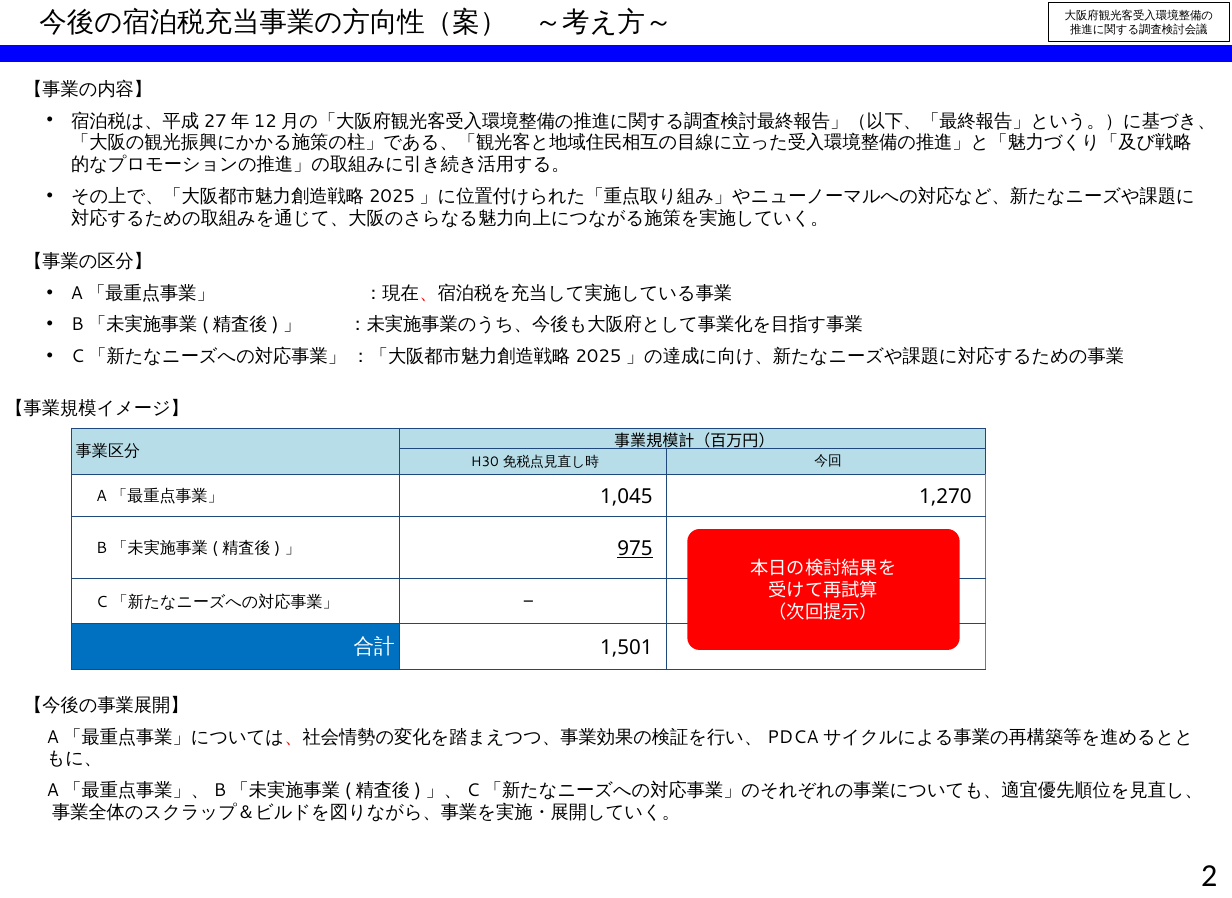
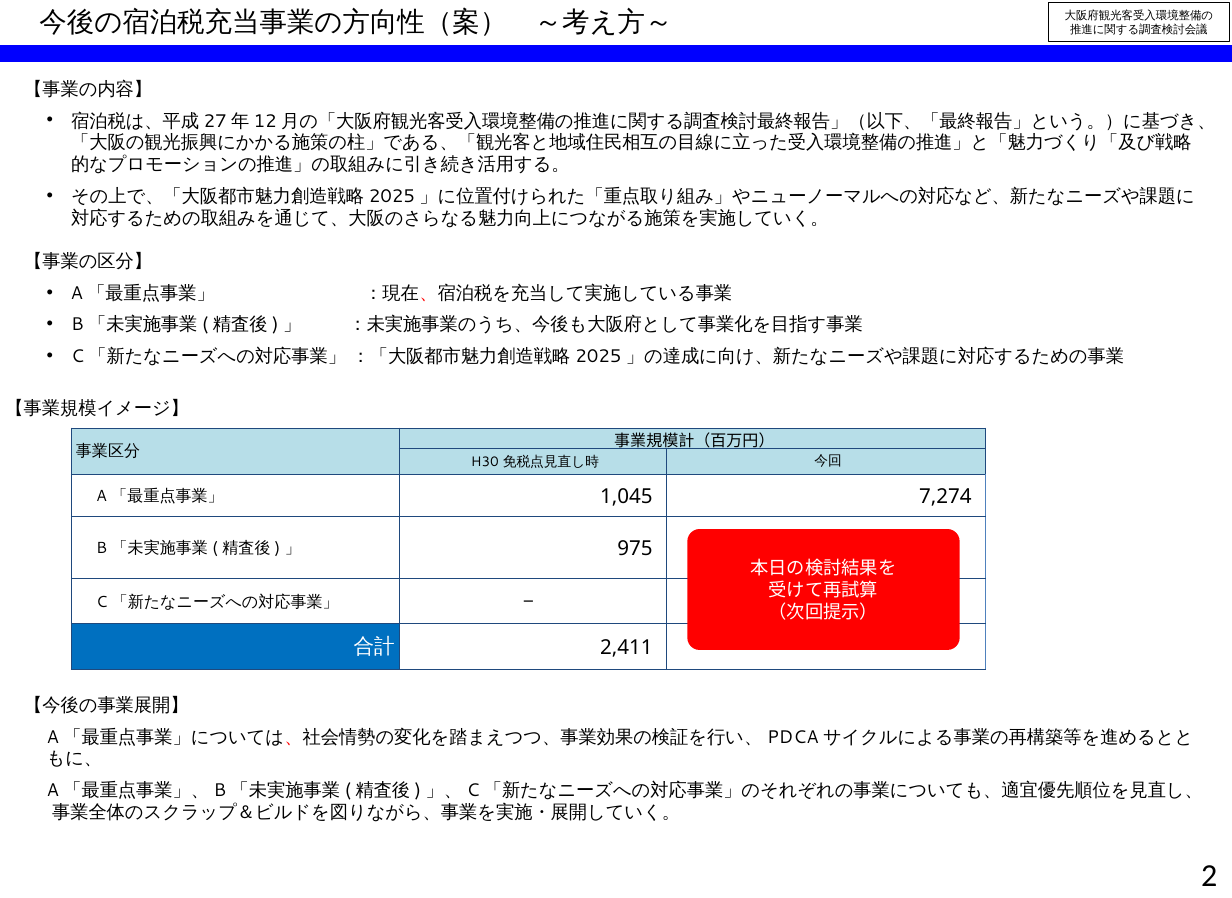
1,270: 1,270 -> 7,274
975 underline: present -> none
1,501: 1,501 -> 2,411
